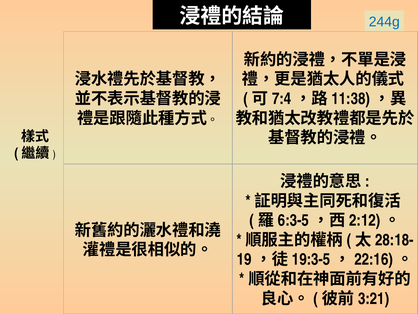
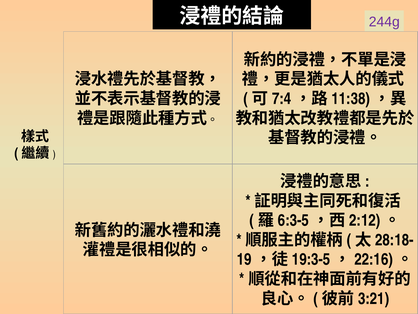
244g colour: blue -> purple
